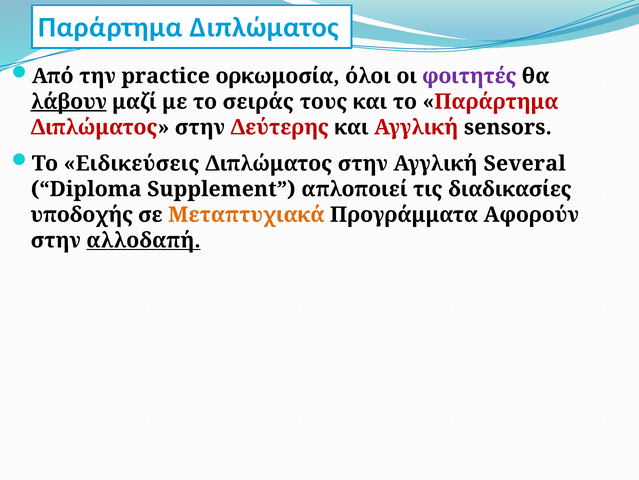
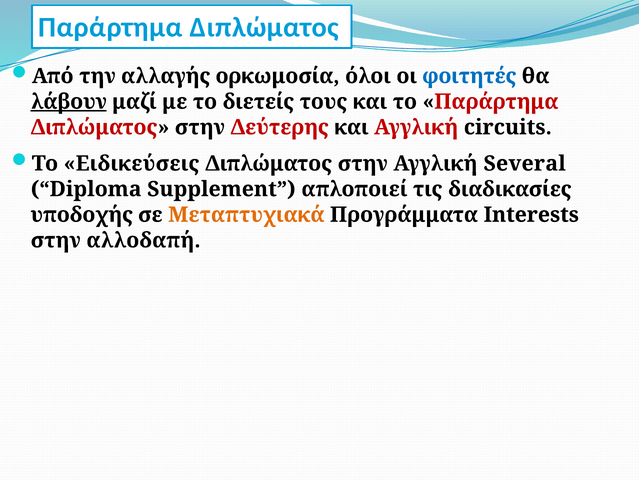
practice: practice -> αλλαγής
φοιτητές colour: purple -> blue
σειράς: σειράς -> διετείς
sensors: sensors -> circuits
Αφορούν: Αφορούν -> Interests
αλλοδαπή underline: present -> none
